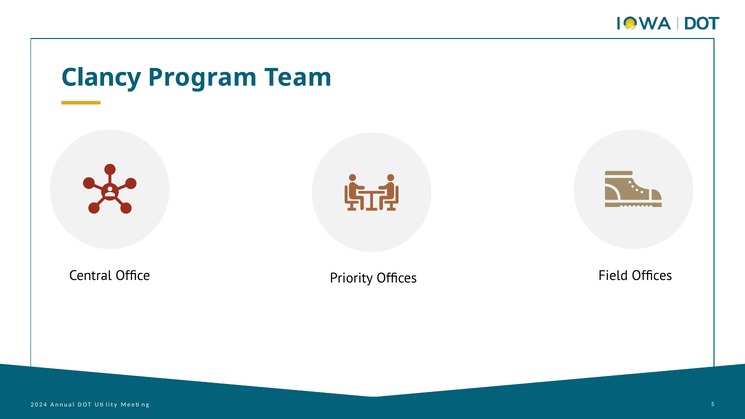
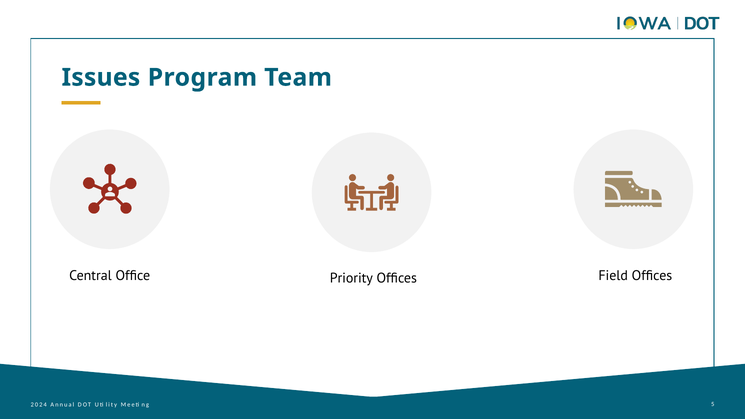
Clancy: Clancy -> Issues
